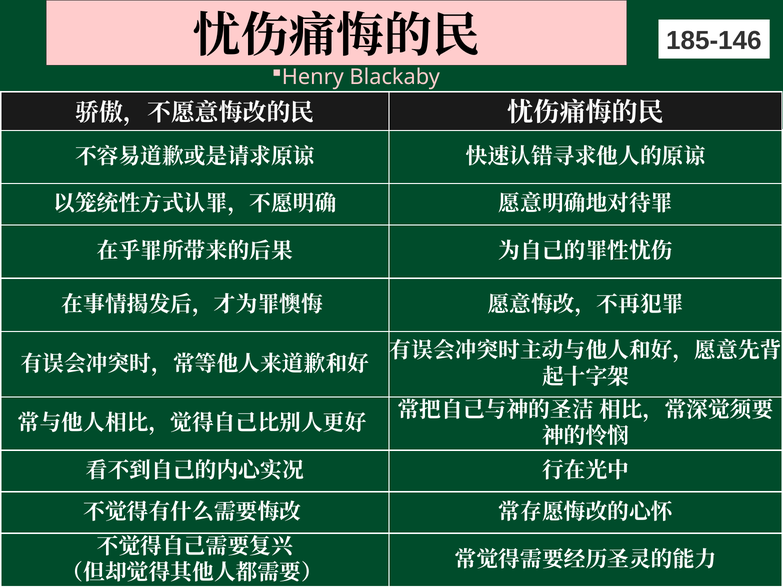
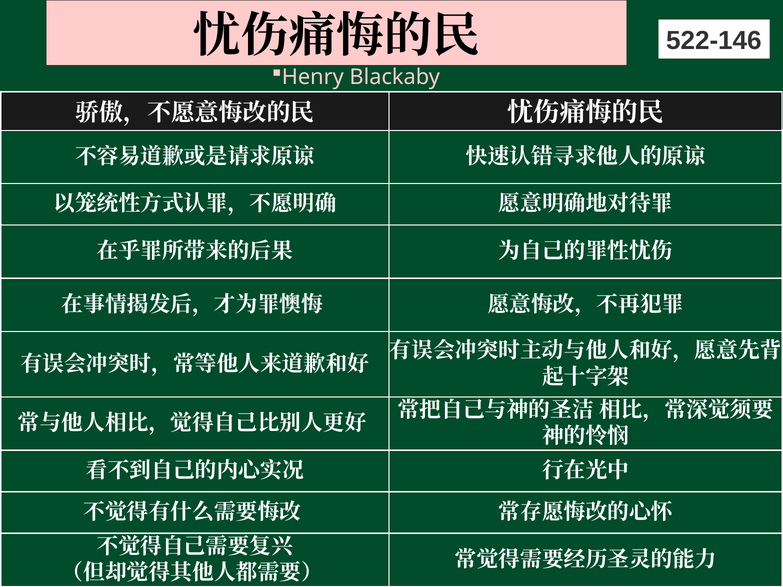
185-146: 185-146 -> 522-146
